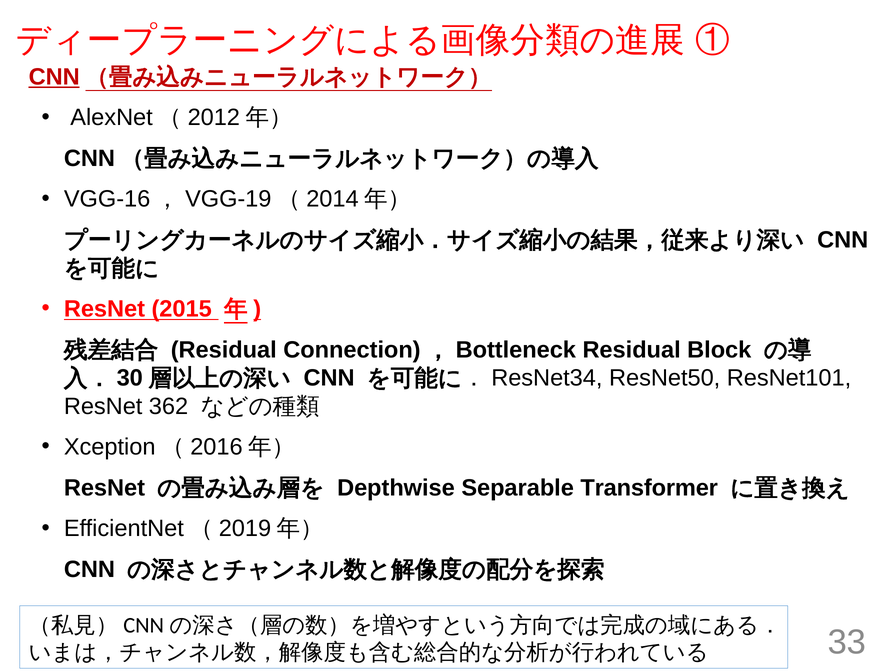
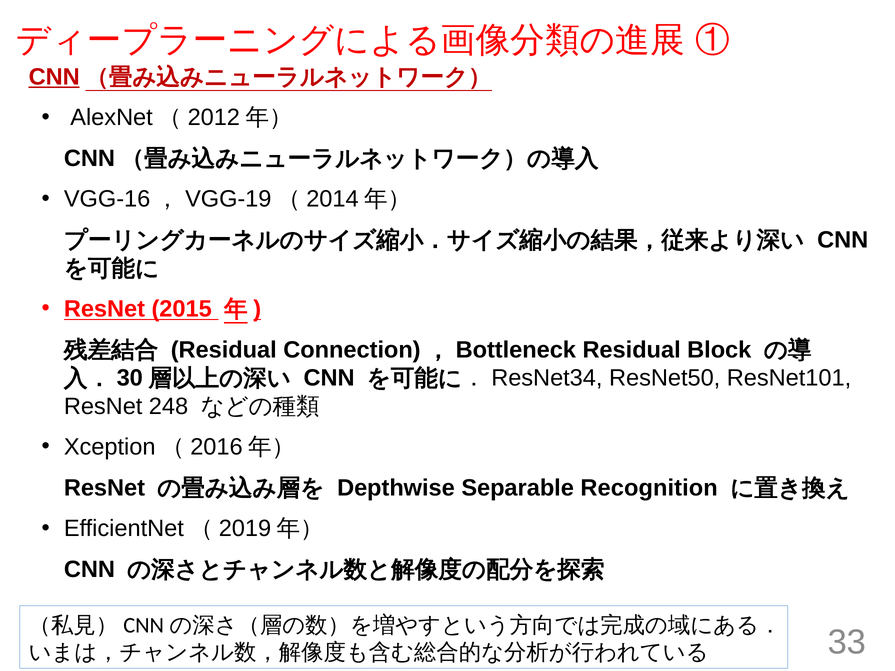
362: 362 -> 248
Transformer: Transformer -> Recognition
